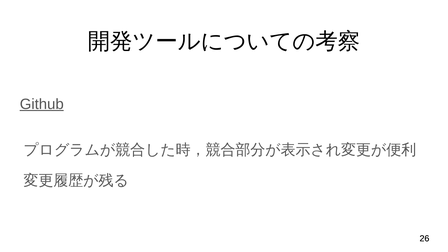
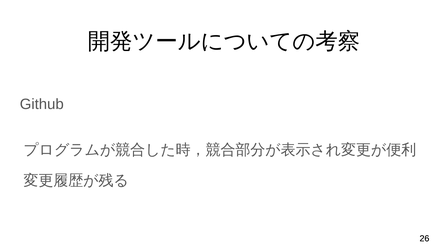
Github underline: present -> none
